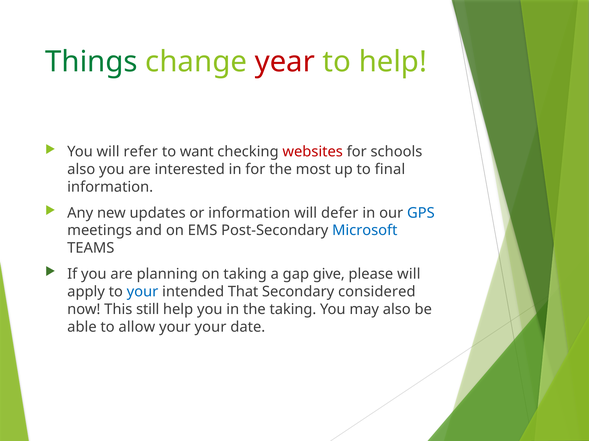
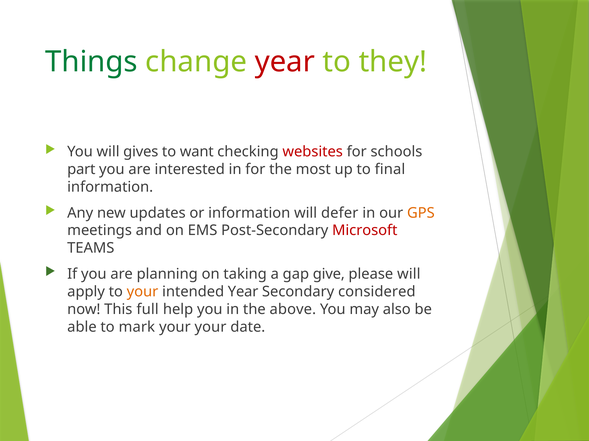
to help: help -> they
refer: refer -> gives
also at (81, 170): also -> part
GPS colour: blue -> orange
Microsoft colour: blue -> red
your at (143, 292) colour: blue -> orange
intended That: That -> Year
still: still -> full
the taking: taking -> above
allow: allow -> mark
